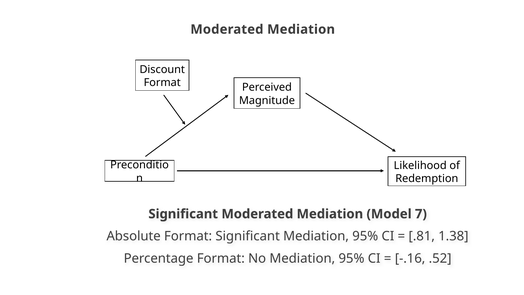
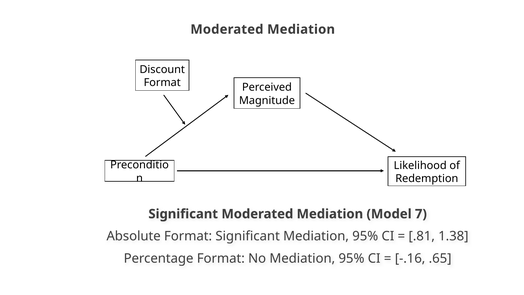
.52: .52 -> .65
